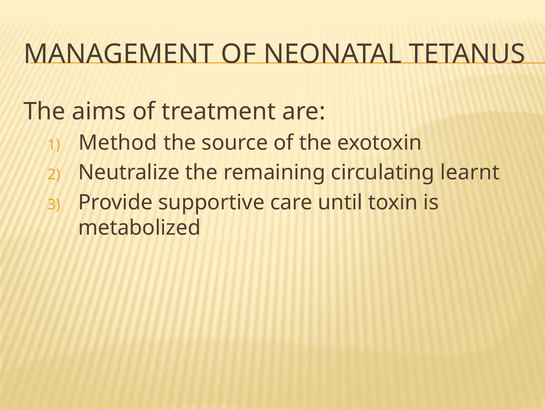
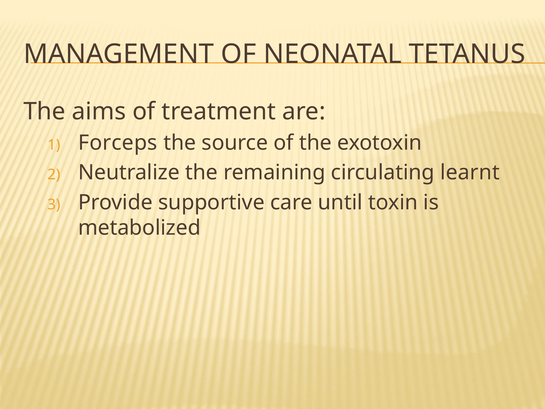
Method: Method -> Forceps
